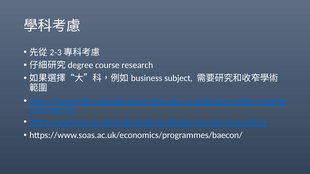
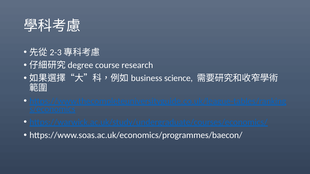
subject: subject -> science
